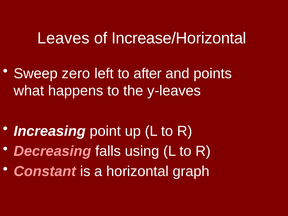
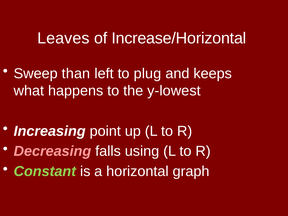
zero: zero -> than
after: after -> plug
points: points -> keeps
y-leaves: y-leaves -> y-lowest
Constant colour: pink -> light green
